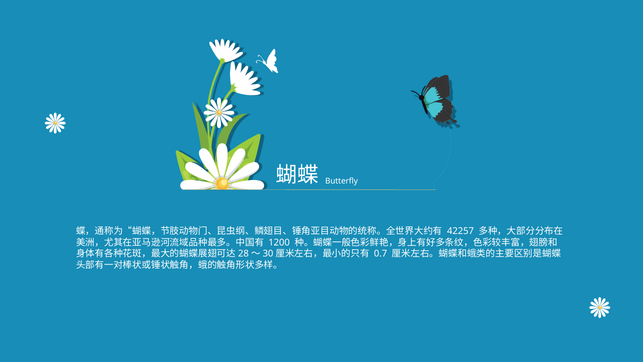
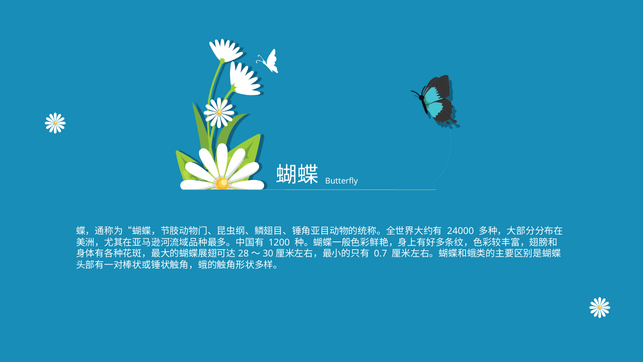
42257: 42257 -> 24000
